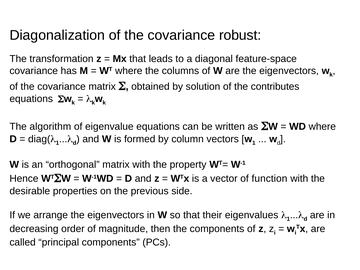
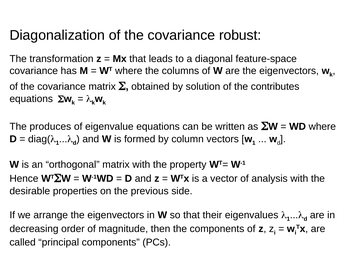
algorithm: algorithm -> produces
function: function -> analysis
